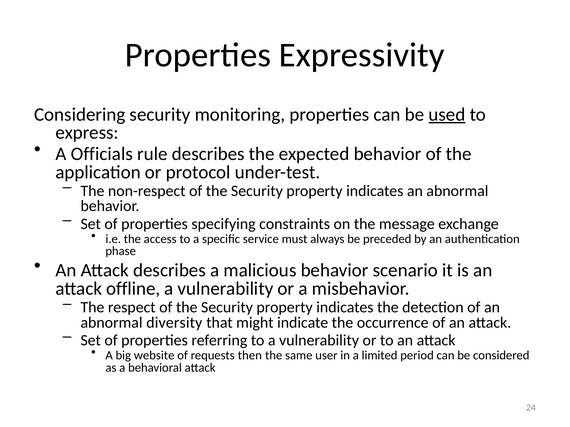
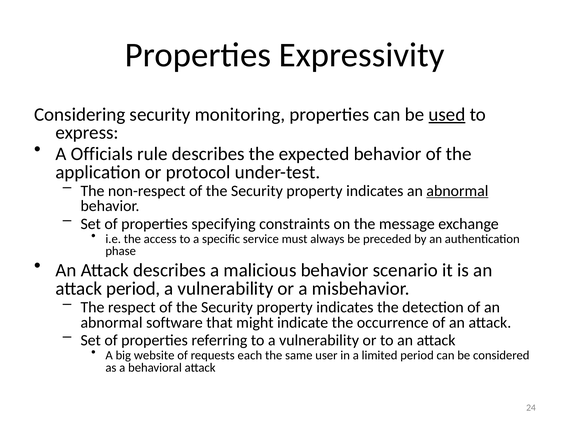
abnormal at (457, 191) underline: none -> present
attack offline: offline -> period
diversity: diversity -> software
then: then -> each
